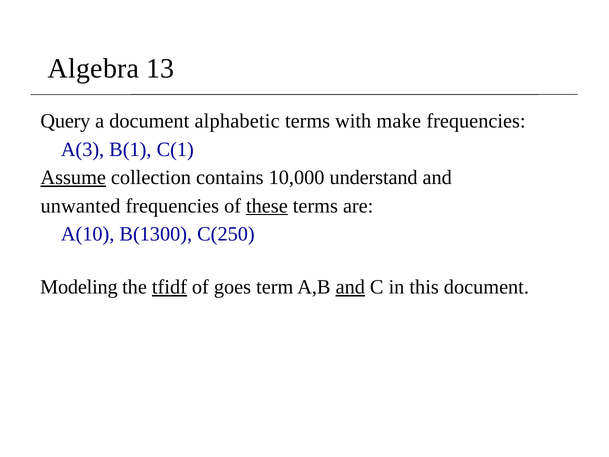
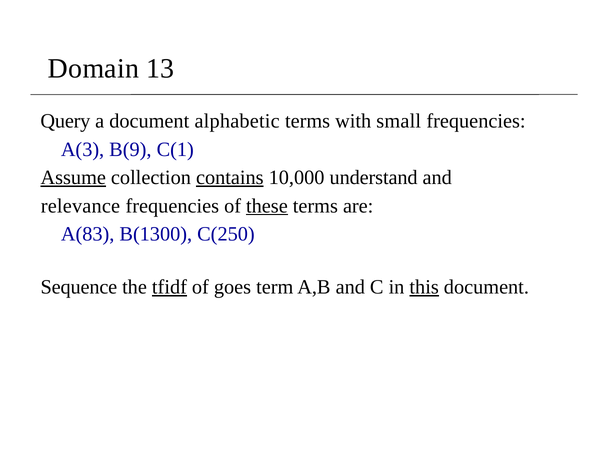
Algebra: Algebra -> Domain
make: make -> small
B(1: B(1 -> B(9
contains underline: none -> present
unwanted: unwanted -> relevance
A(10: A(10 -> A(83
Modeling: Modeling -> Sequence
and at (350, 287) underline: present -> none
this underline: none -> present
